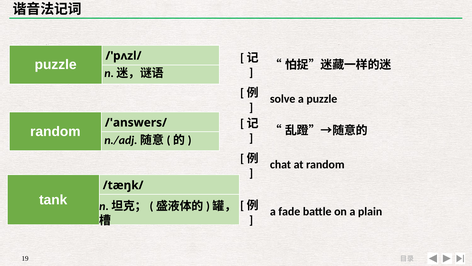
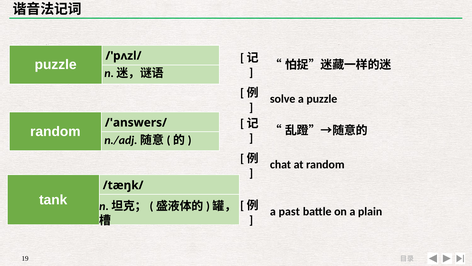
fade: fade -> past
